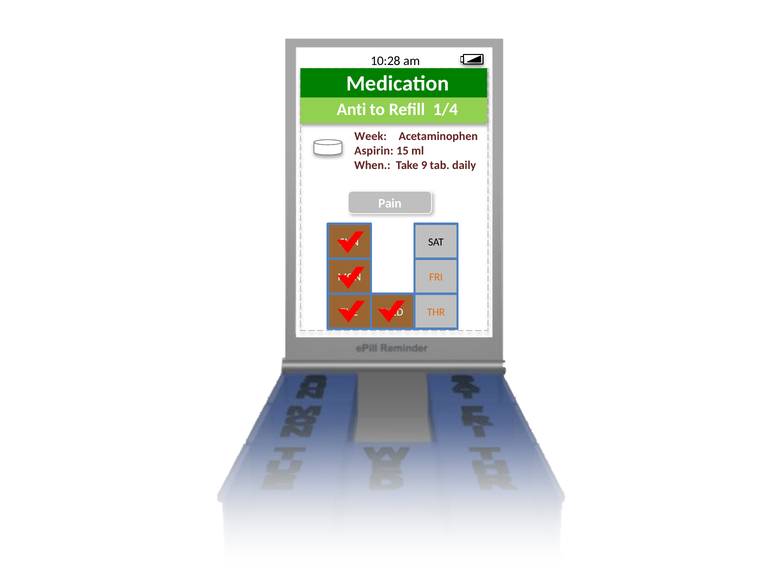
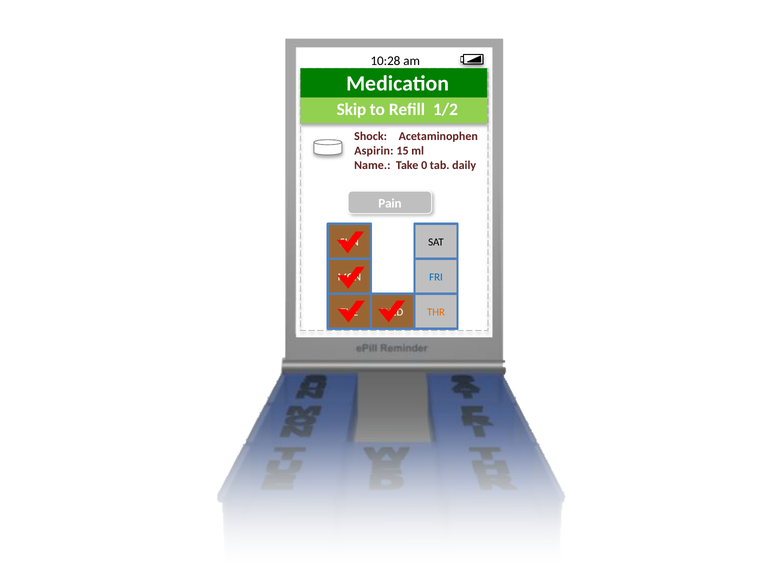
Anti: Anti -> Skip
1/4: 1/4 -> 1/2
Week: Week -> Shock
When: When -> Name
9: 9 -> 0
FRI colour: orange -> blue
